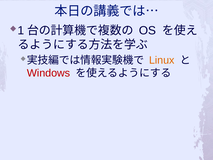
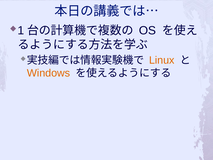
Windows colour: red -> orange
